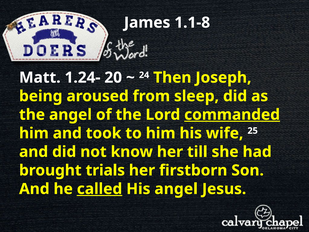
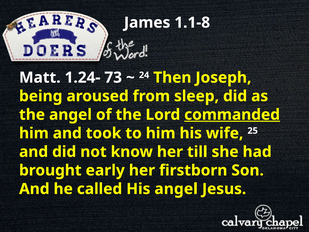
20: 20 -> 73
trials: trials -> early
called underline: present -> none
